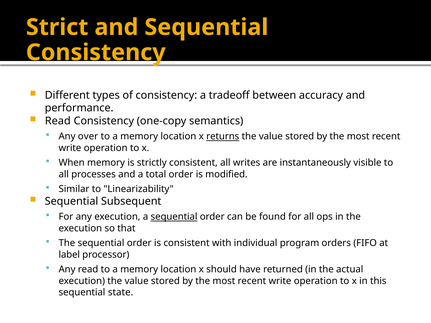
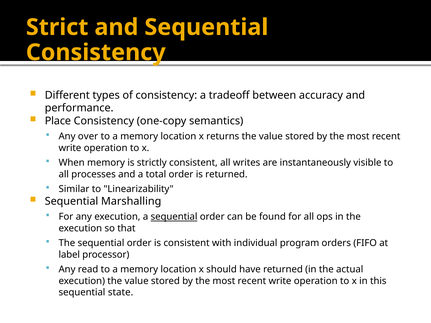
Read at (58, 121): Read -> Place
returns underline: present -> none
is modified: modified -> returned
Subsequent: Subsequent -> Marshalling
